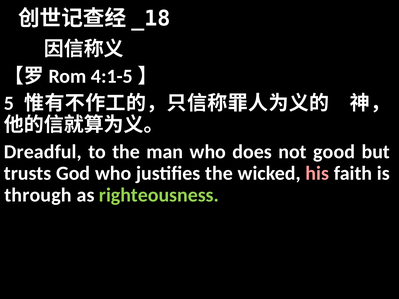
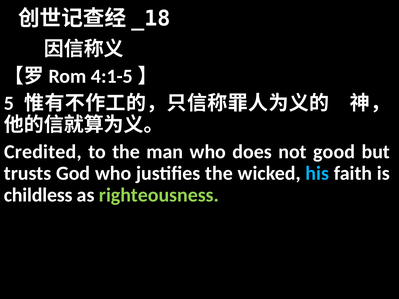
Dreadful: Dreadful -> Credited
his colour: pink -> light blue
through: through -> childless
